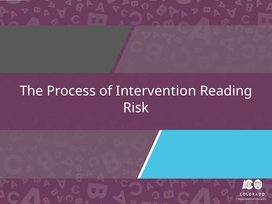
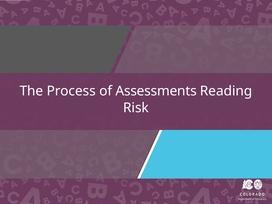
Intervention: Intervention -> Assessments
